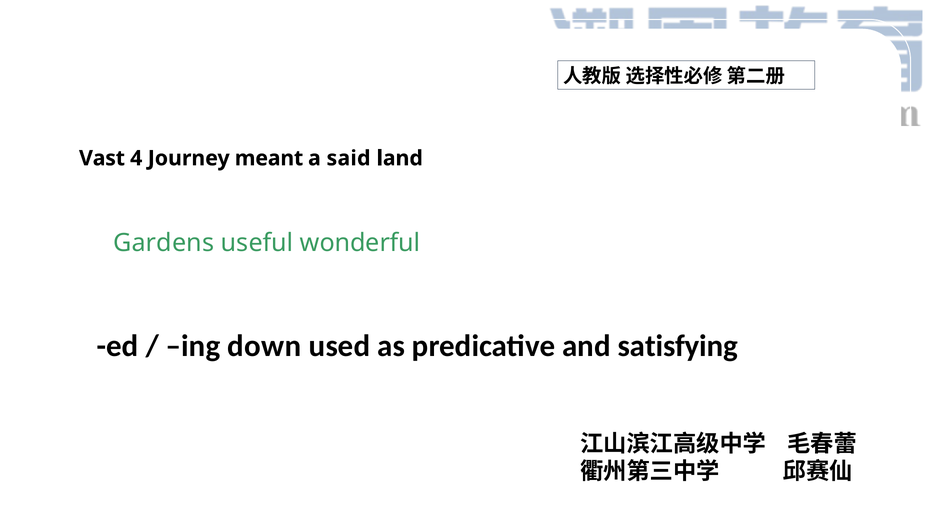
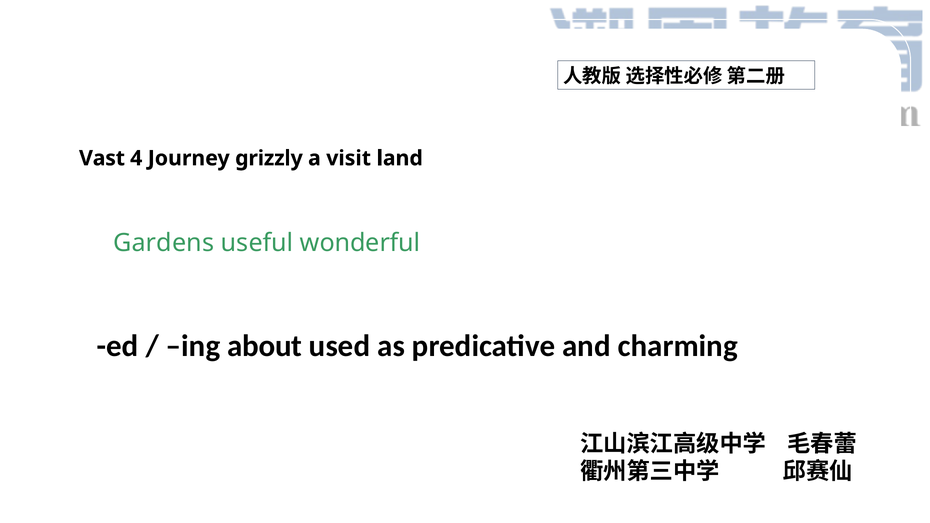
meant: meant -> grizzly
said: said -> visit
down: down -> about
satisfying: satisfying -> charming
